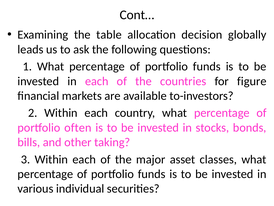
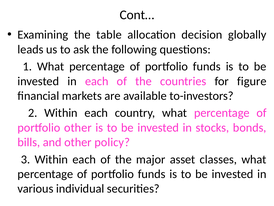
portfolio often: often -> other
taking: taking -> policy
